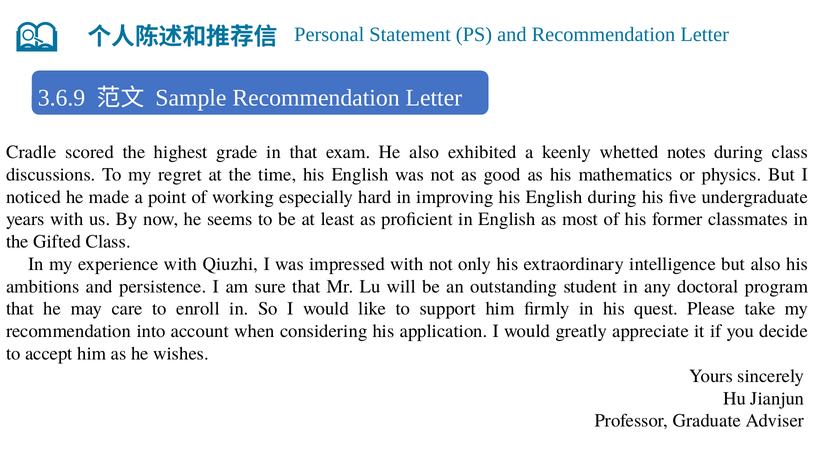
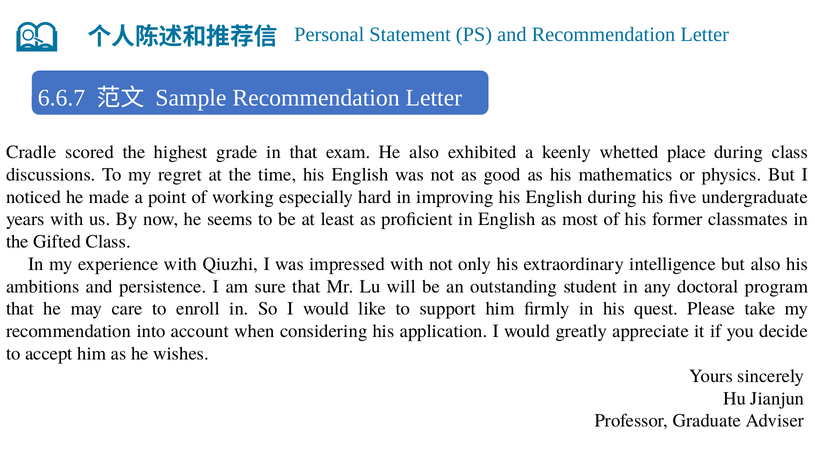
3.6.9: 3.6.9 -> 6.6.7
notes: notes -> place
